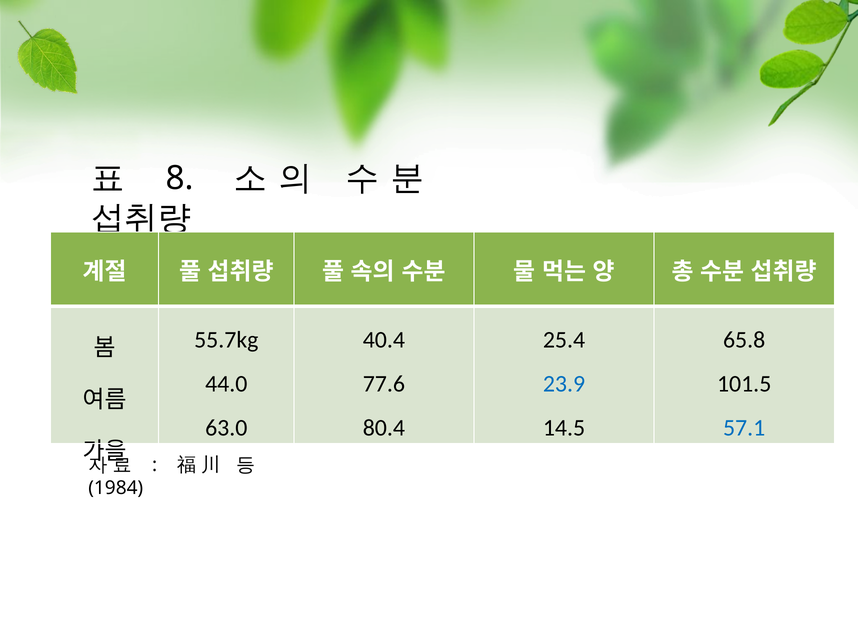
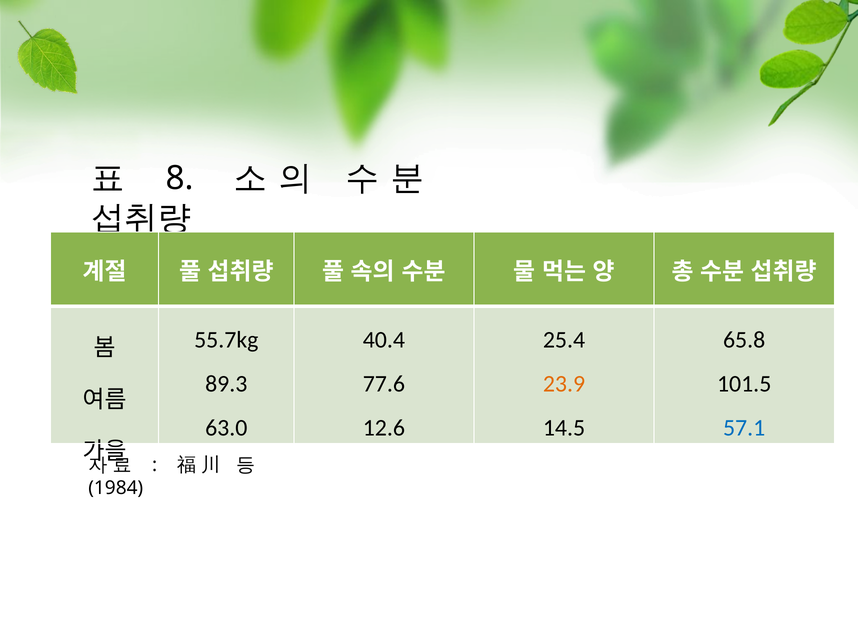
44.0: 44.0 -> 89.3
23.9 colour: blue -> orange
80.4: 80.4 -> 12.6
